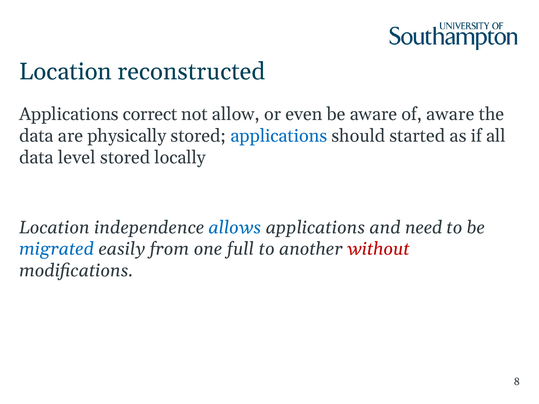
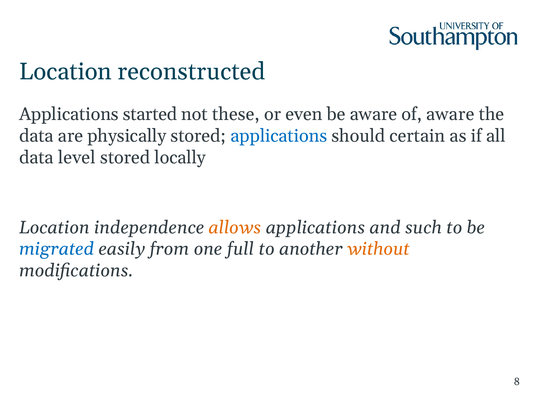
correct: correct -> started
allow: allow -> these
started: started -> certain
allows colour: blue -> orange
need: need -> such
without colour: red -> orange
